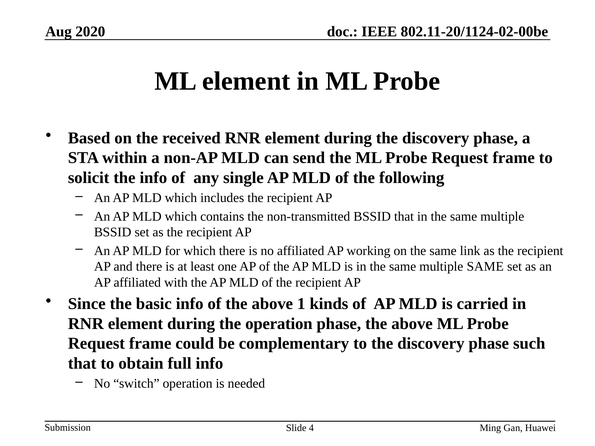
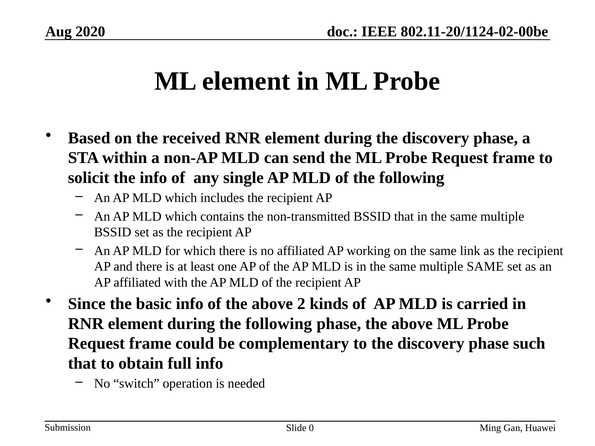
1: 1 -> 2
during the operation: operation -> following
4: 4 -> 0
